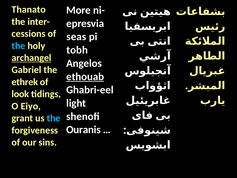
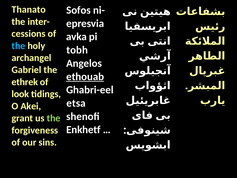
More: More -> Sofos
seas: seas -> avka
archangel underline: present -> none
light: light -> etsa
Eiyo: Eiyo -> Akei
the at (54, 118) colour: light blue -> light green
Ouranis: Ouranis -> Enkhetf
